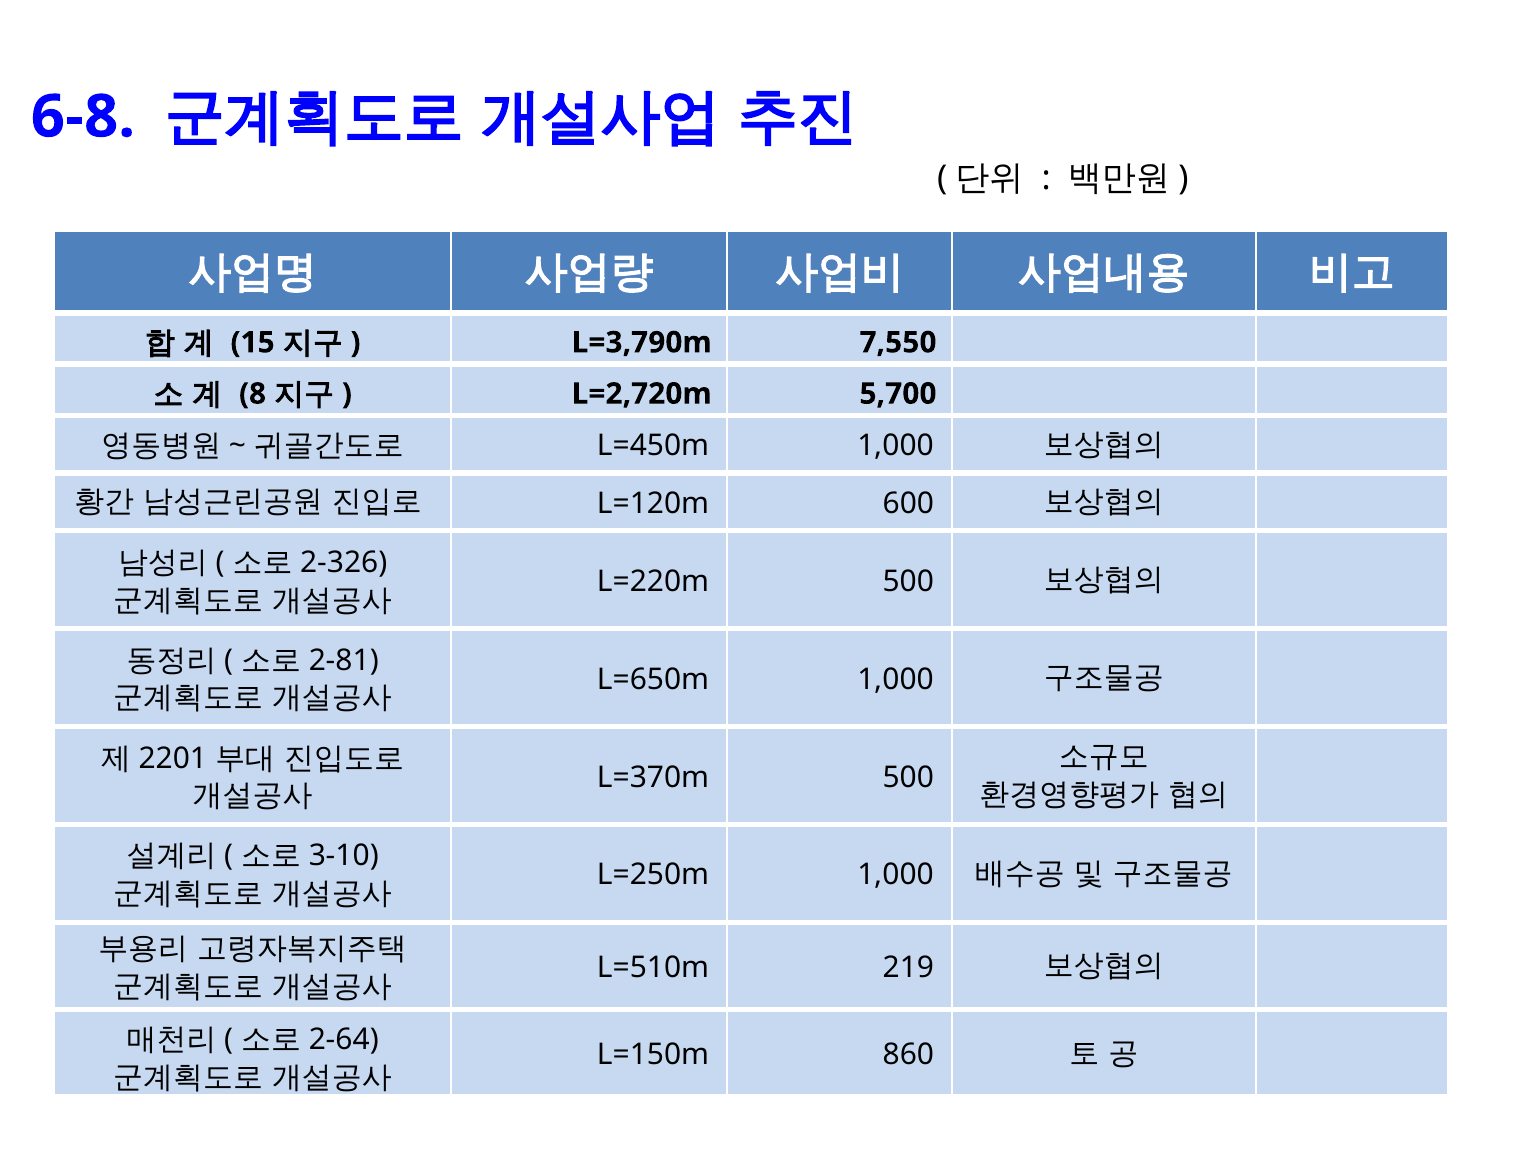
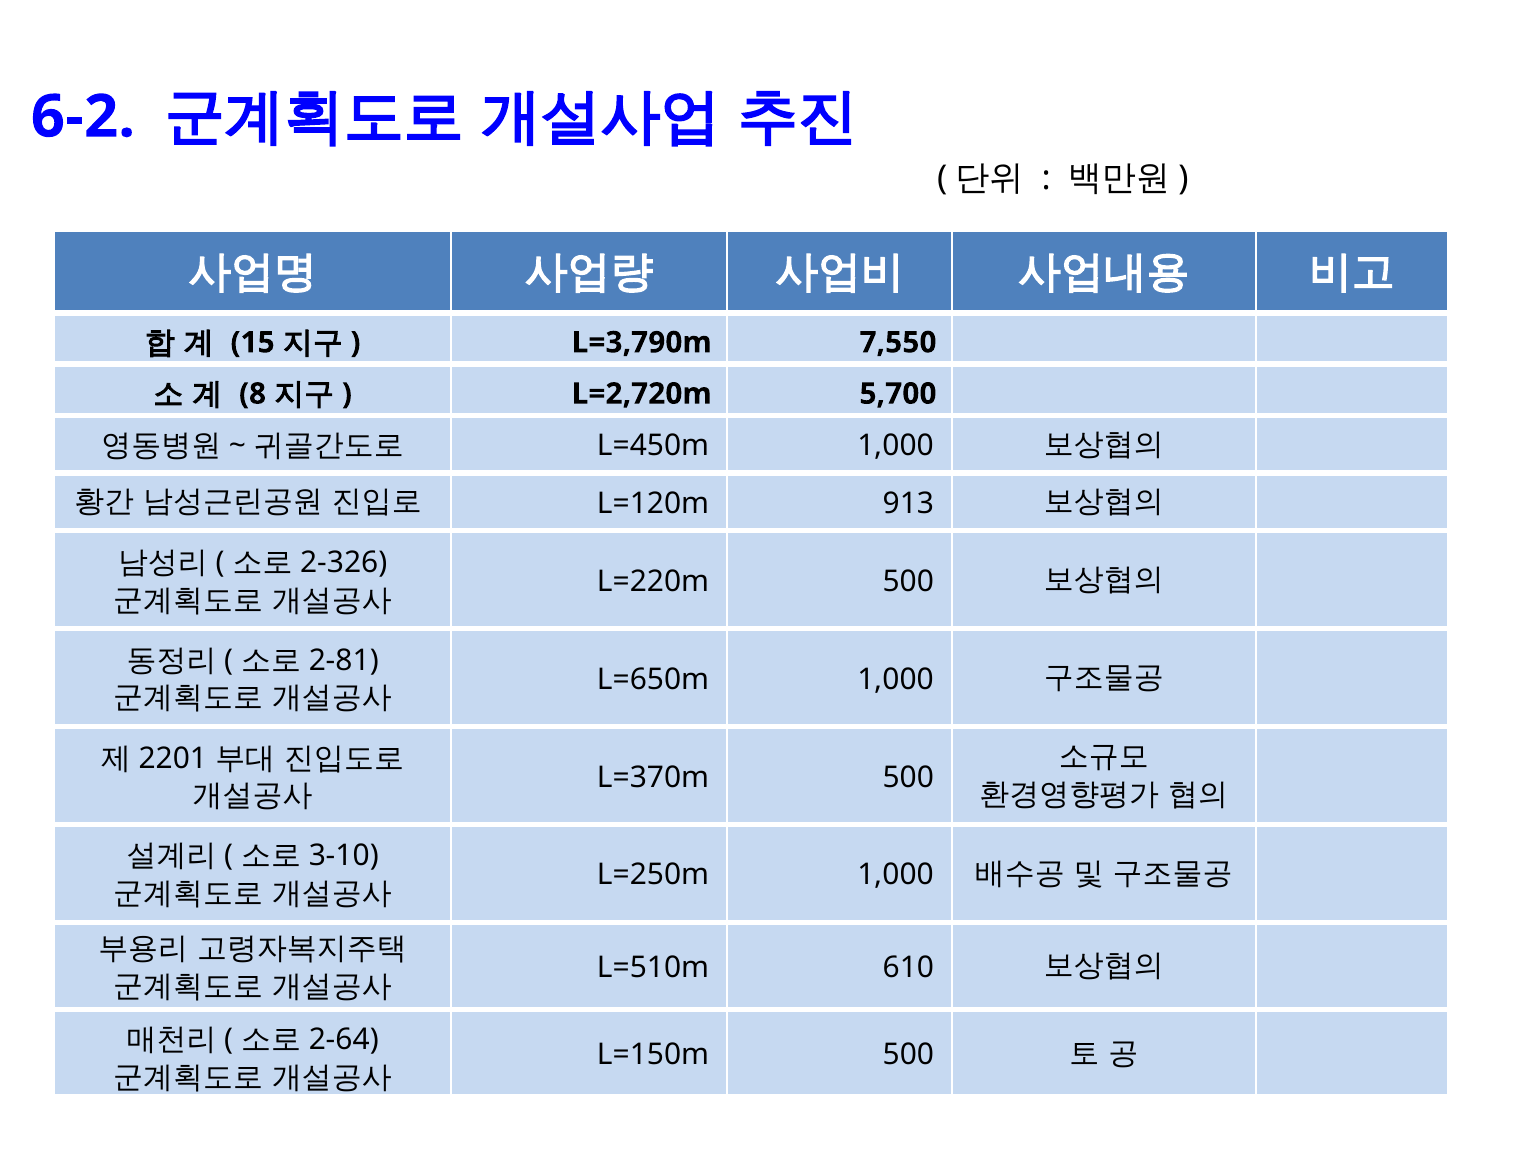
6-8: 6-8 -> 6-2
600: 600 -> 913
219: 219 -> 610
L=150m 860: 860 -> 500
